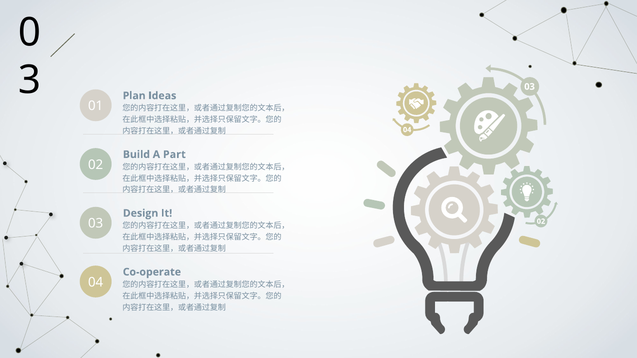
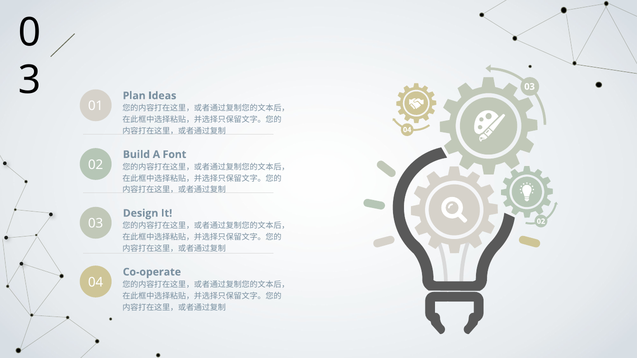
Part: Part -> Font
